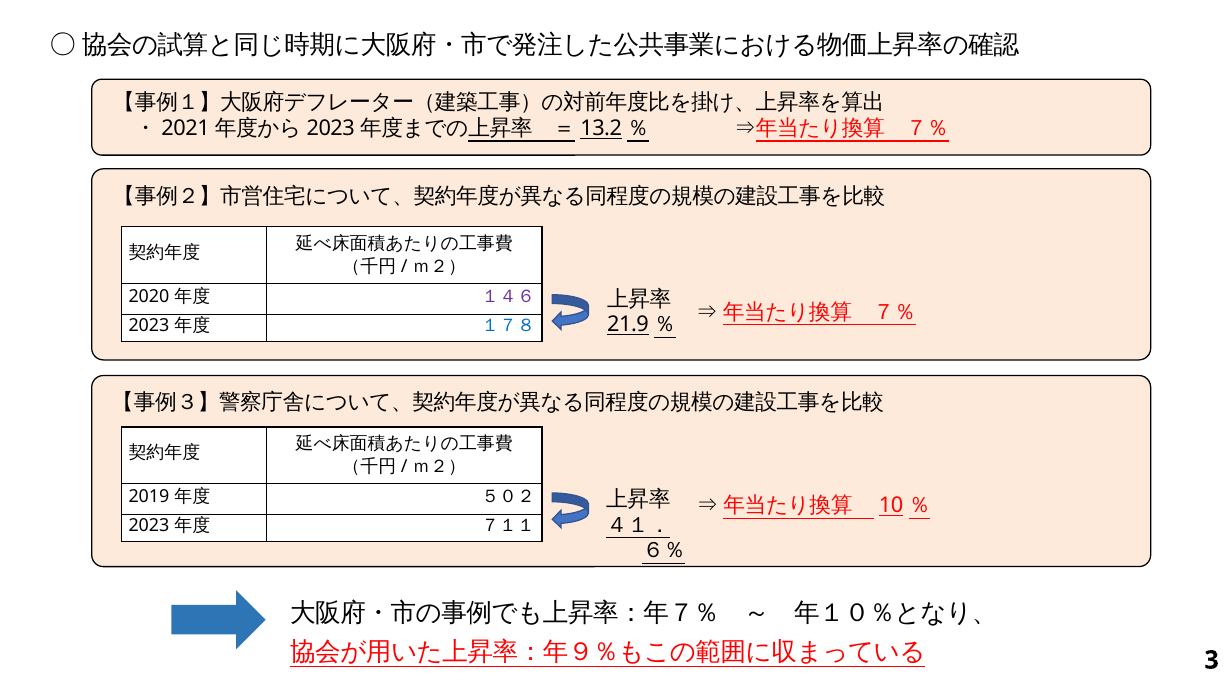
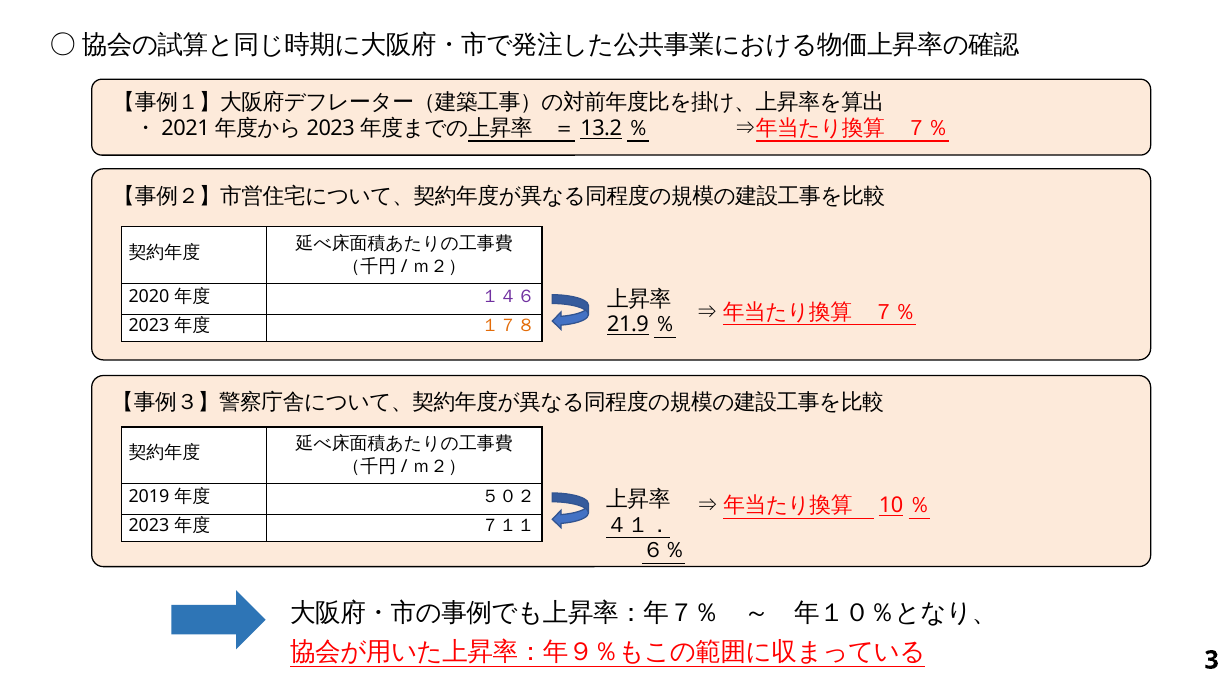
１７８ colour: blue -> orange
